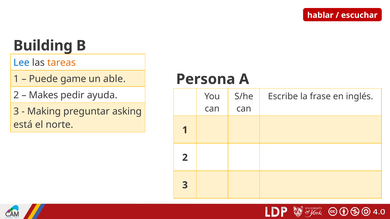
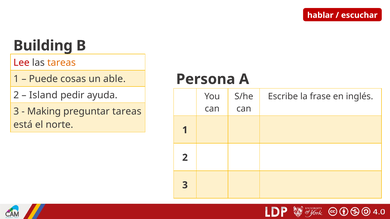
Lee colour: blue -> red
game: game -> cosas
Makes: Makes -> Island
preguntar asking: asking -> tareas
